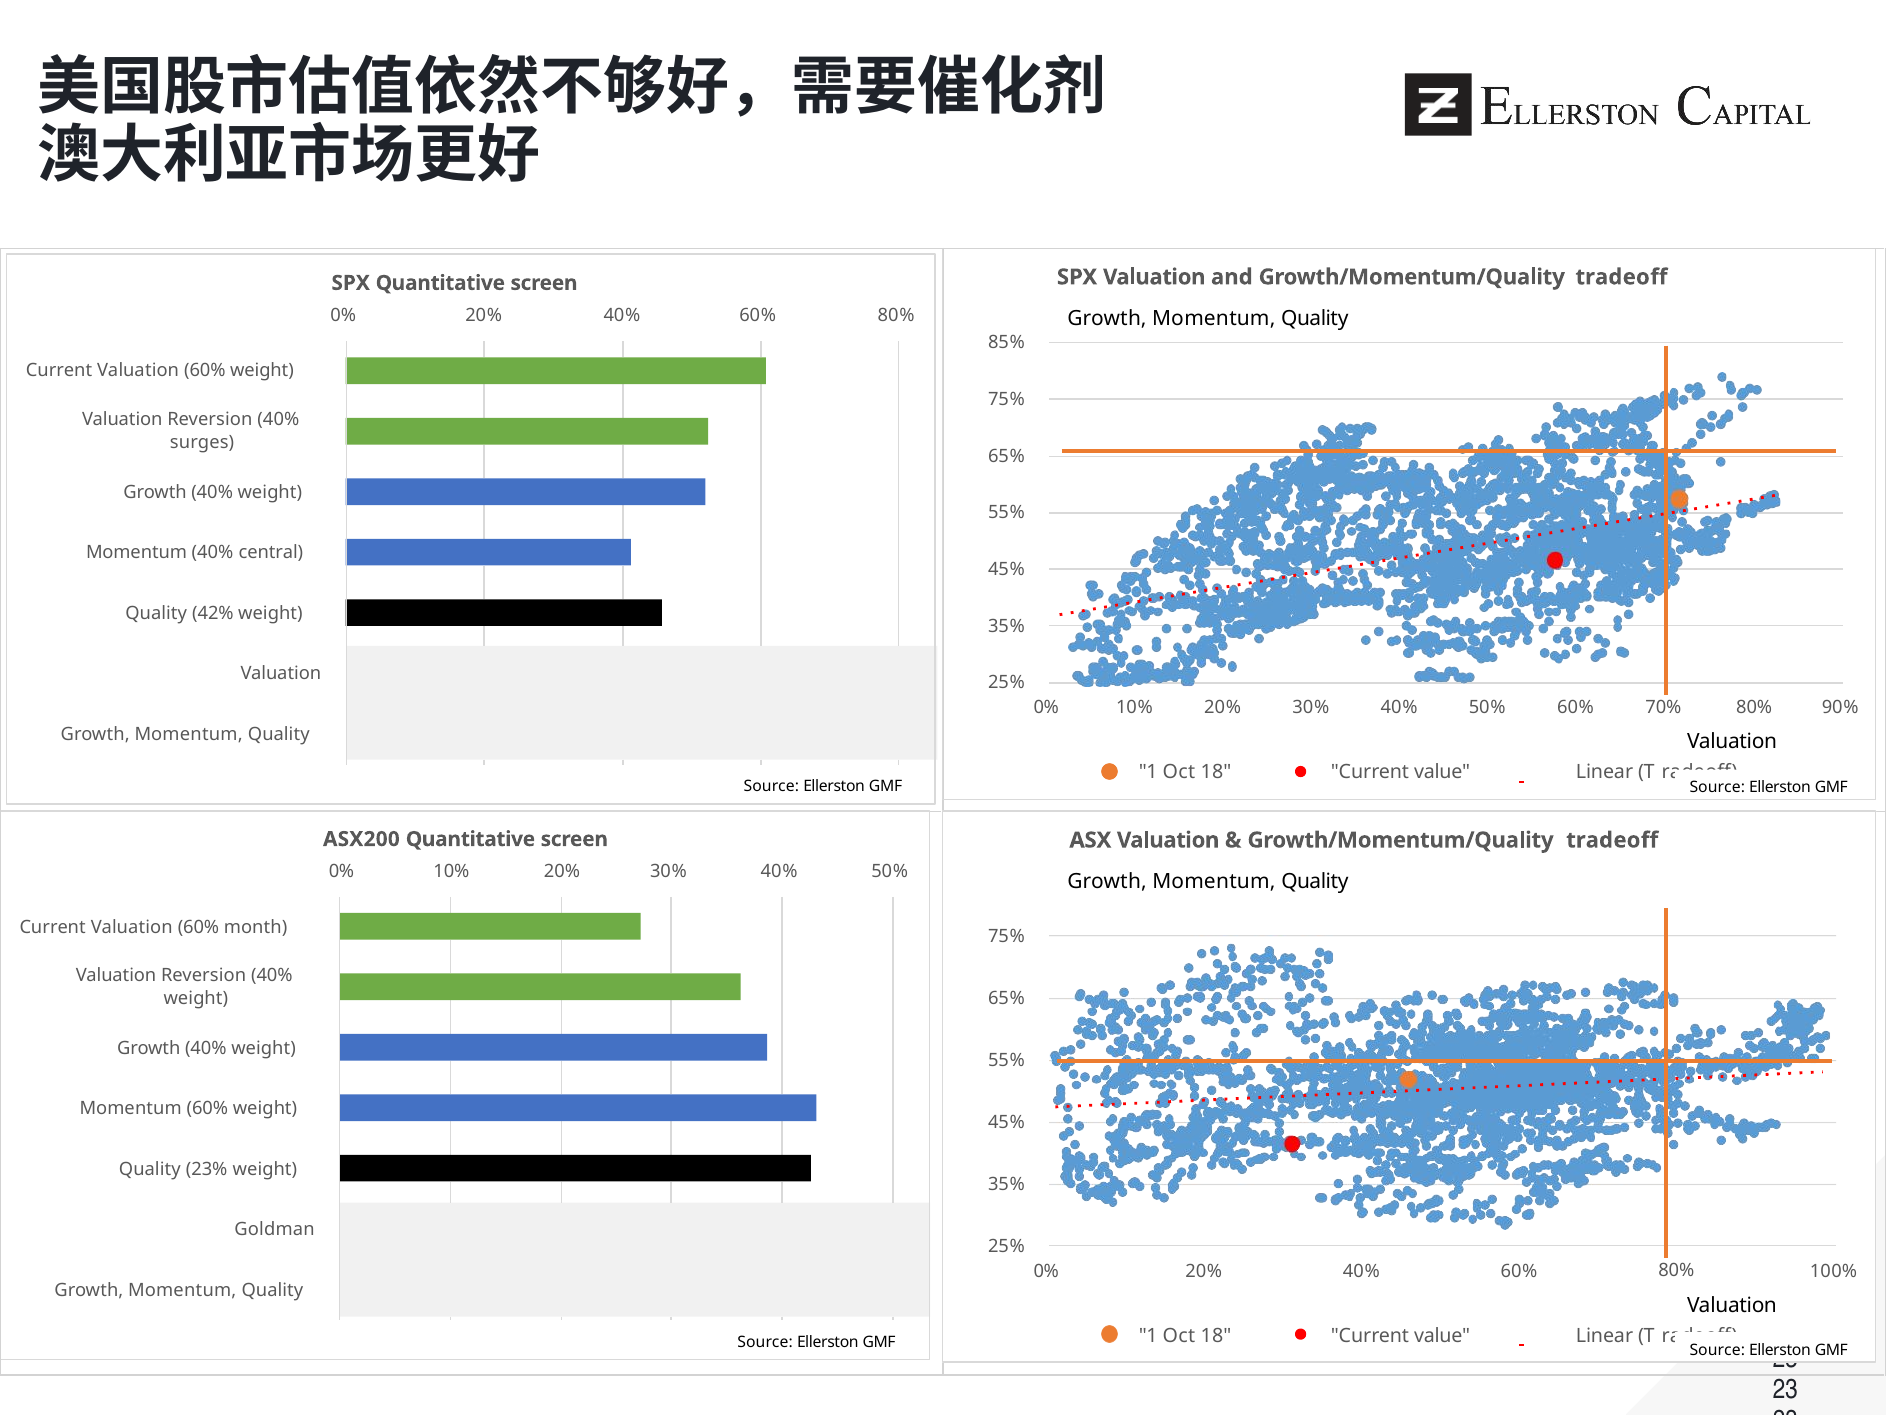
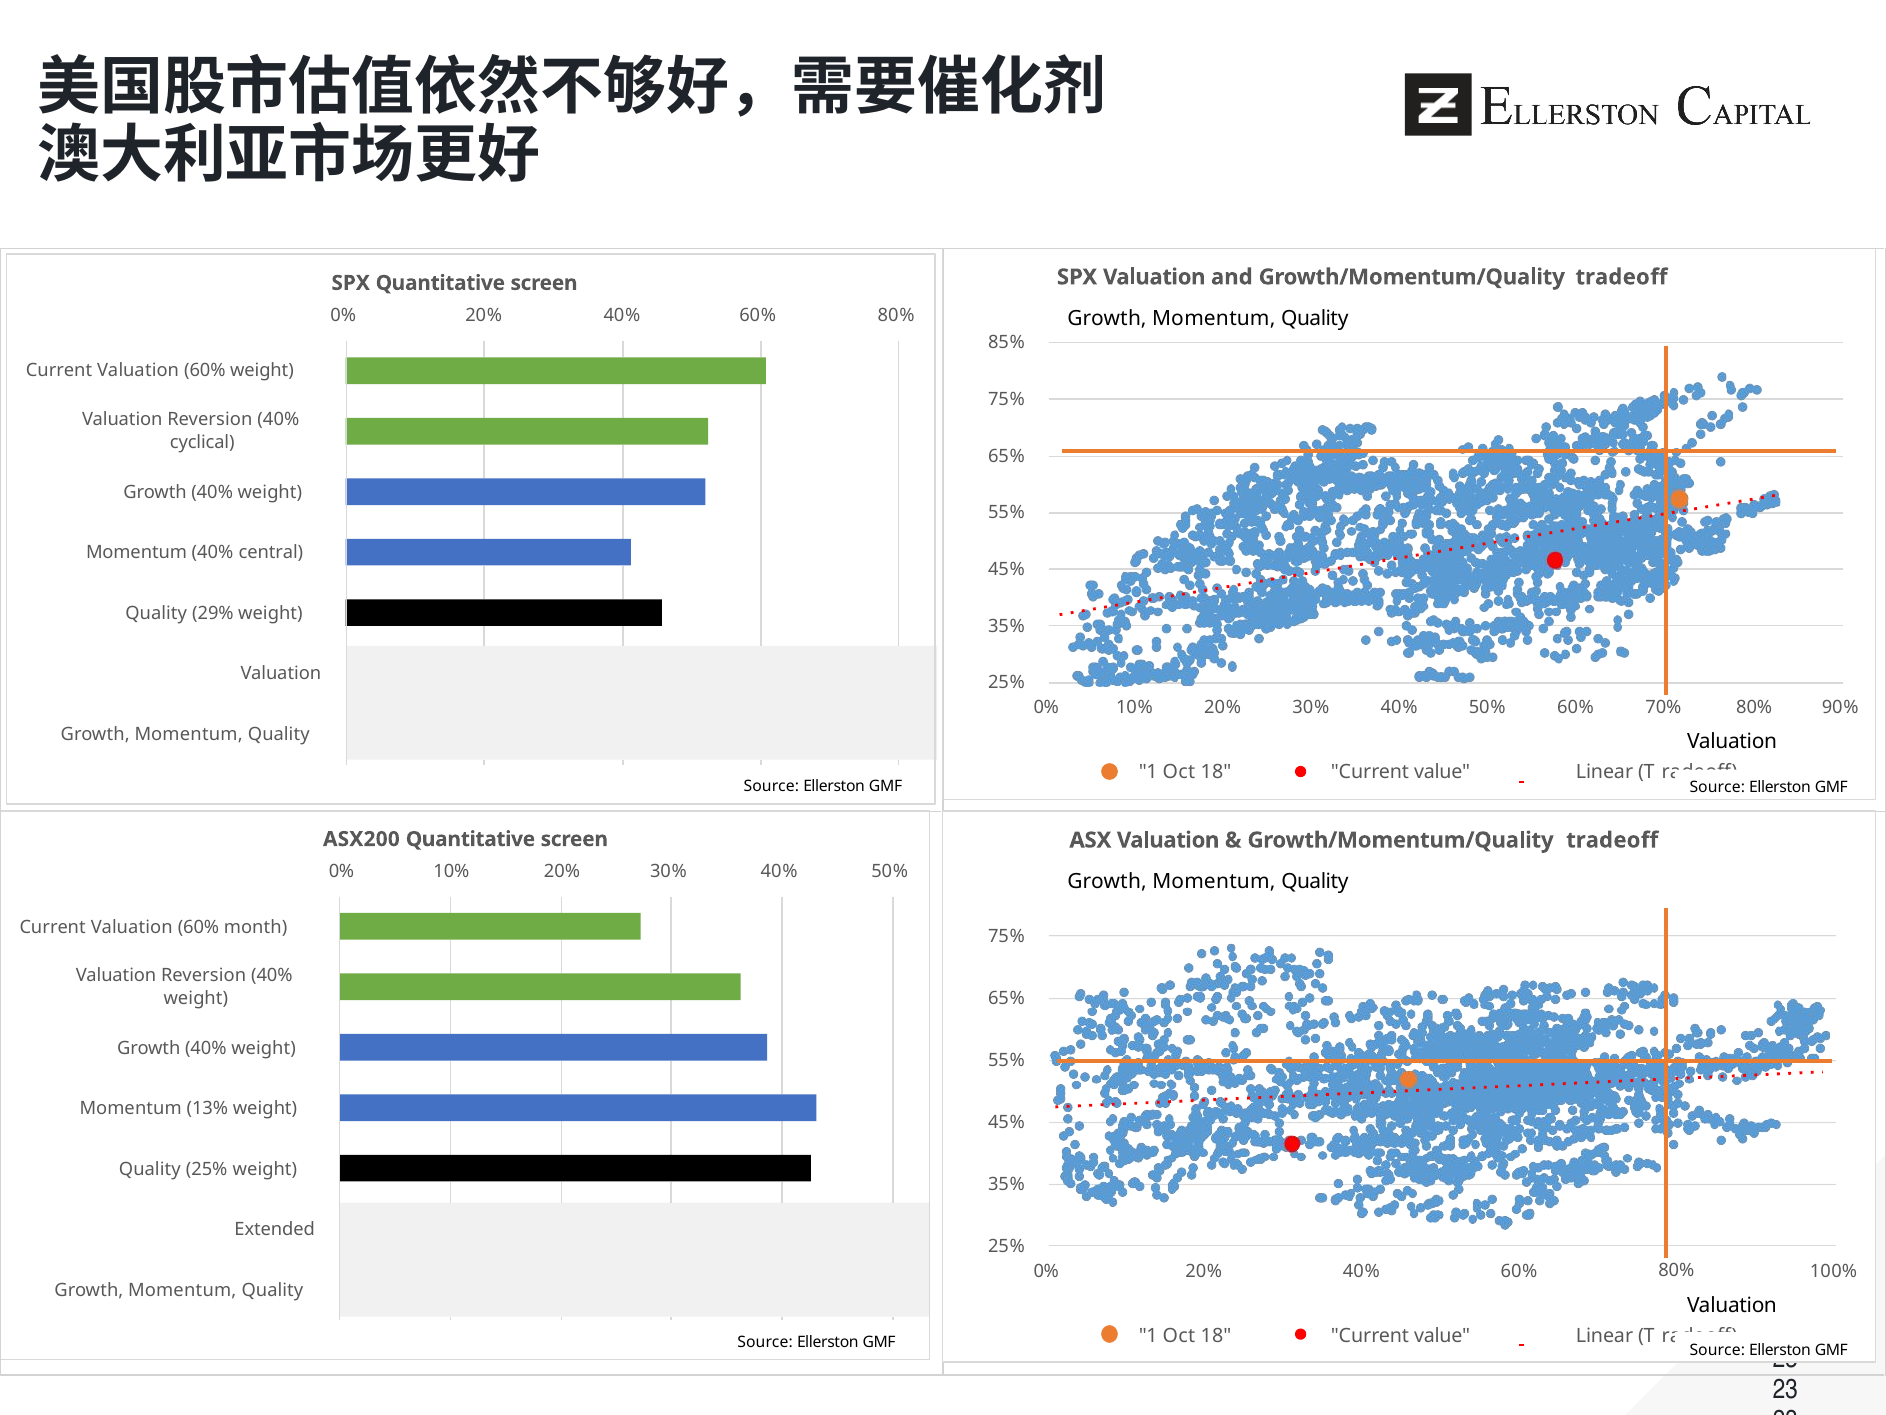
surges: surges -> cyclical
42%: 42% -> 29%
Momentum 60%: 60% -> 13%
Quality 23%: 23% -> 25%
Goldman: Goldman -> Extended
